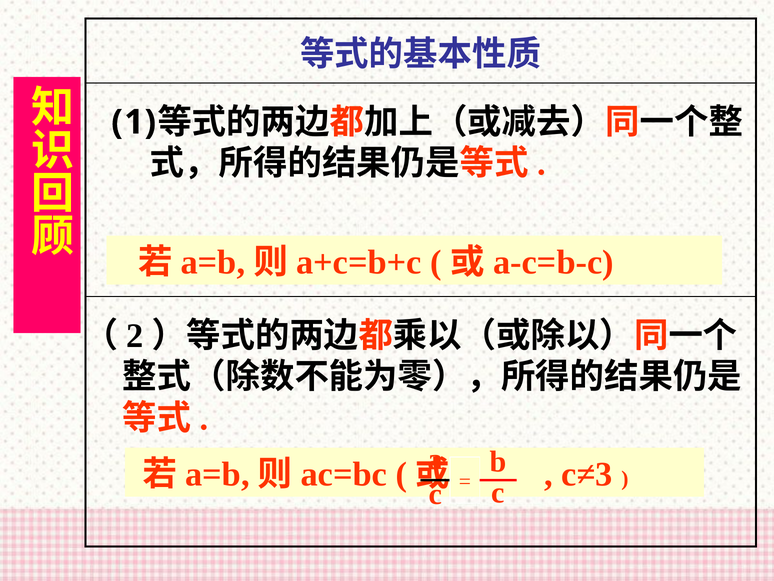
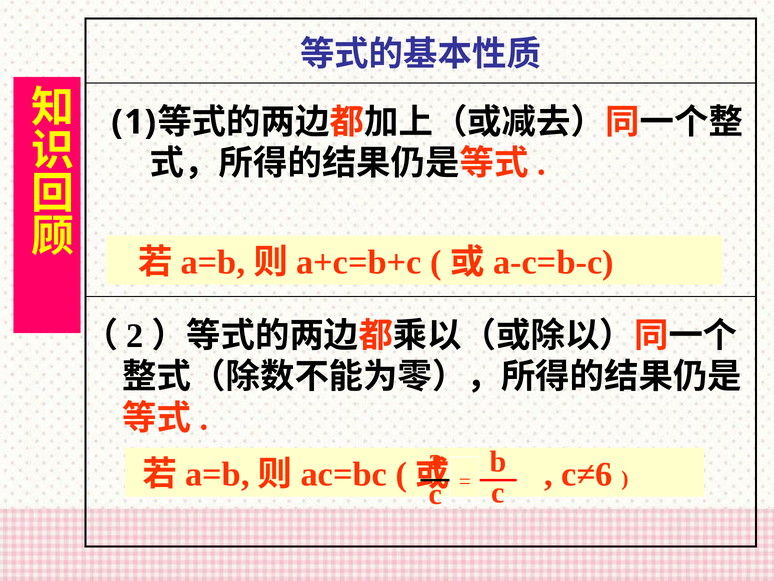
c≠3: c≠3 -> c≠6
